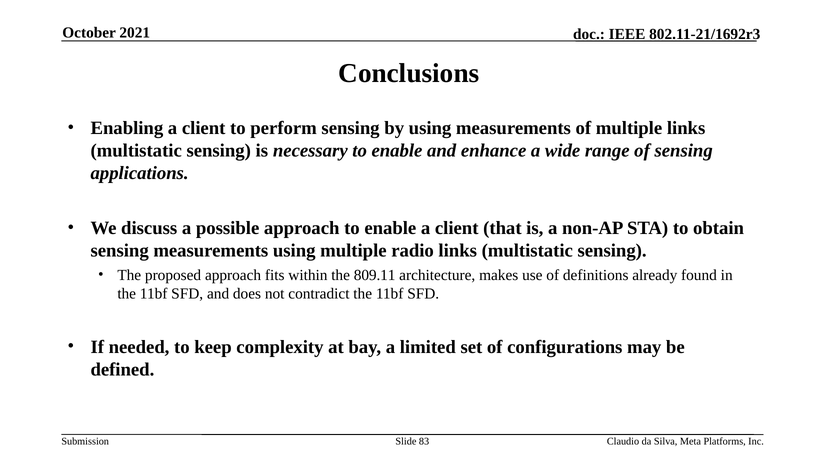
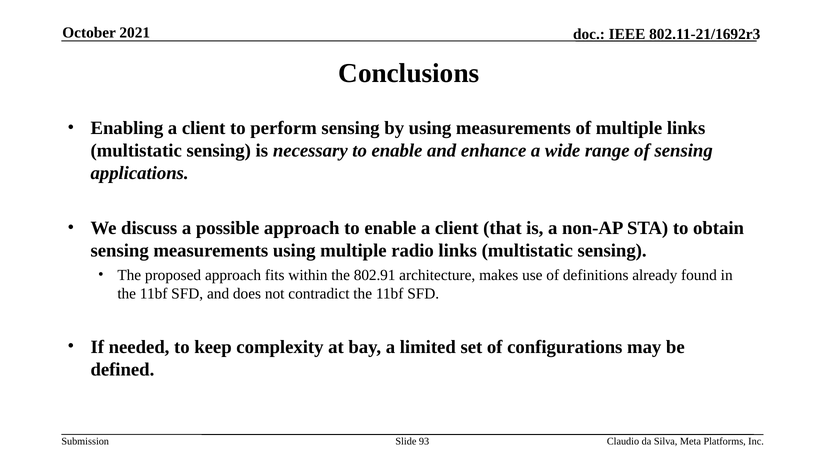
809.11: 809.11 -> 802.91
83: 83 -> 93
